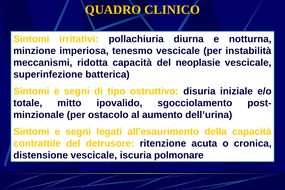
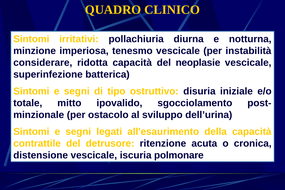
meccanismi: meccanismi -> considerare
aumento: aumento -> sviluppo
